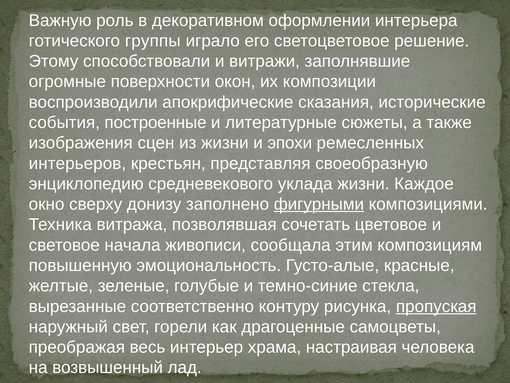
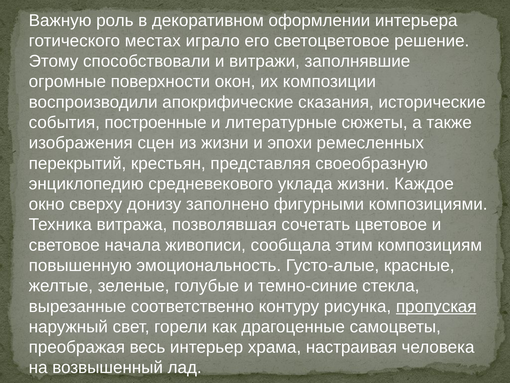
группы: группы -> местах
интерьеров: интерьеров -> перекрытий
фигурными underline: present -> none
